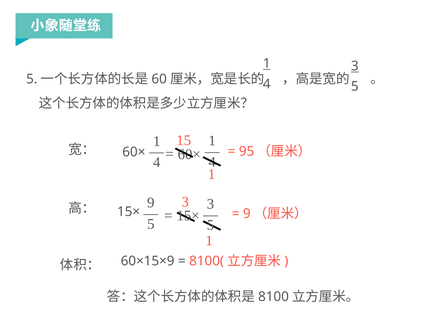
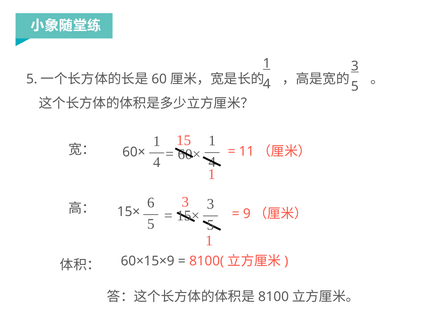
95: 95 -> 11
9 at (151, 203): 9 -> 6
